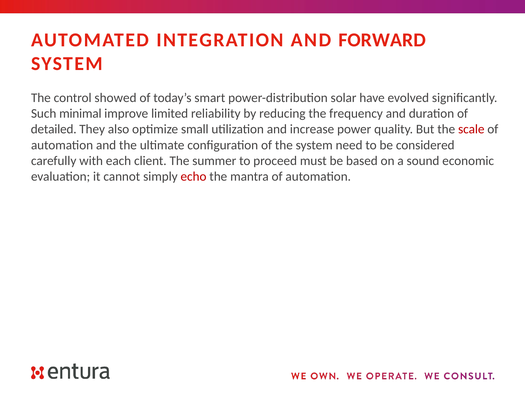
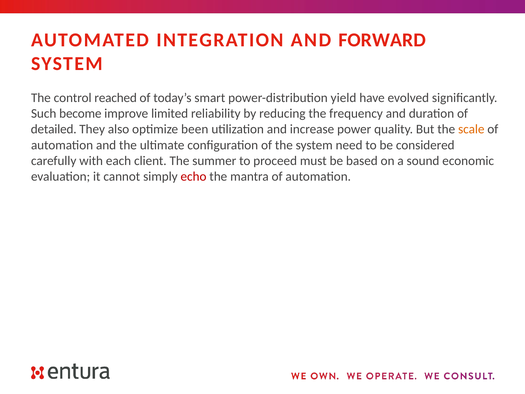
showed: showed -> reached
solar: solar -> yield
minimal: minimal -> become
small: small -> been
scale colour: red -> orange
